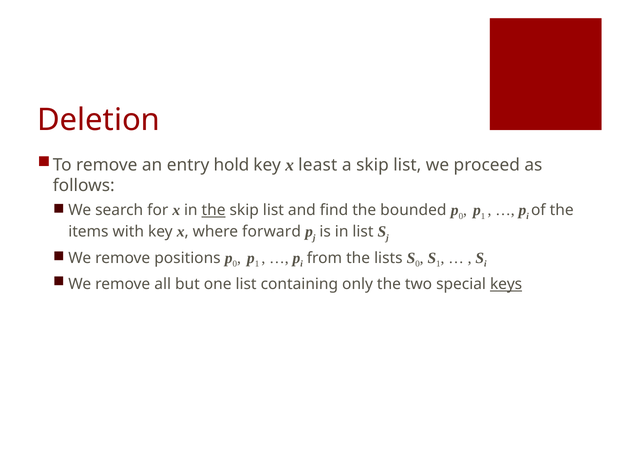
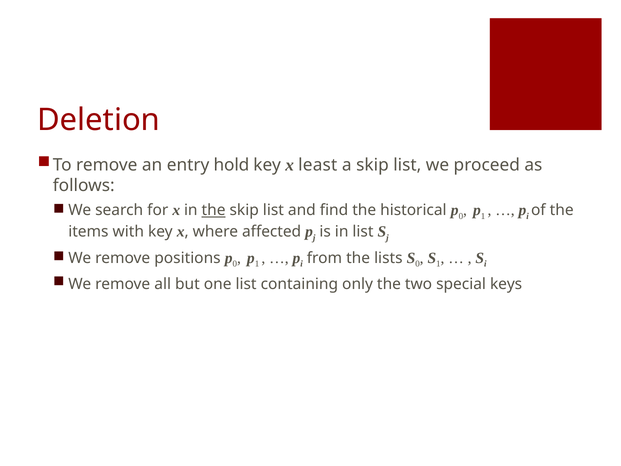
bounded: bounded -> historical
forward: forward -> affected
keys underline: present -> none
